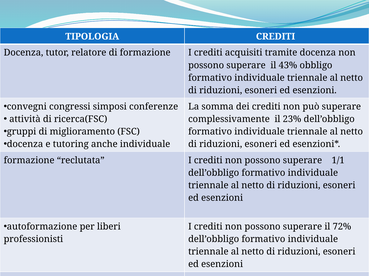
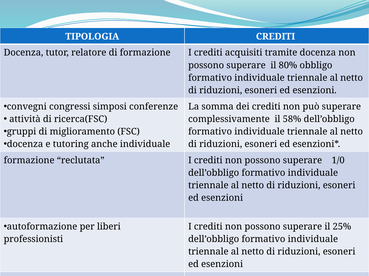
43%: 43% -> 80%
23%: 23% -> 58%
1/1: 1/1 -> 1/0
72%: 72% -> 25%
